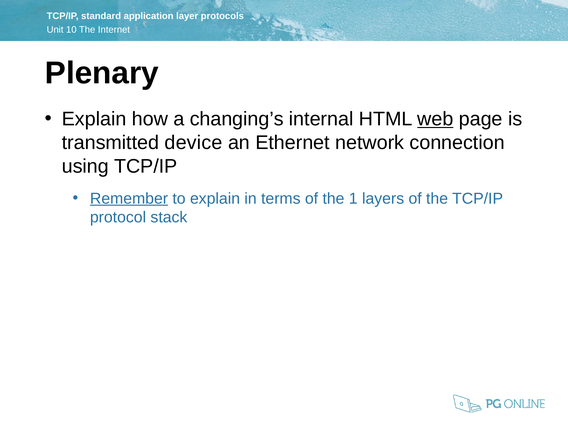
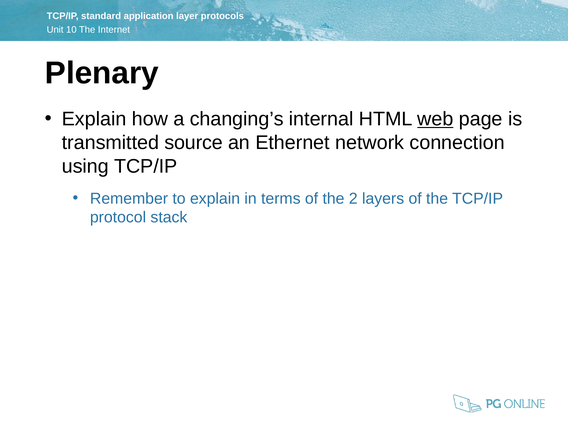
device: device -> source
Remember underline: present -> none
1: 1 -> 2
